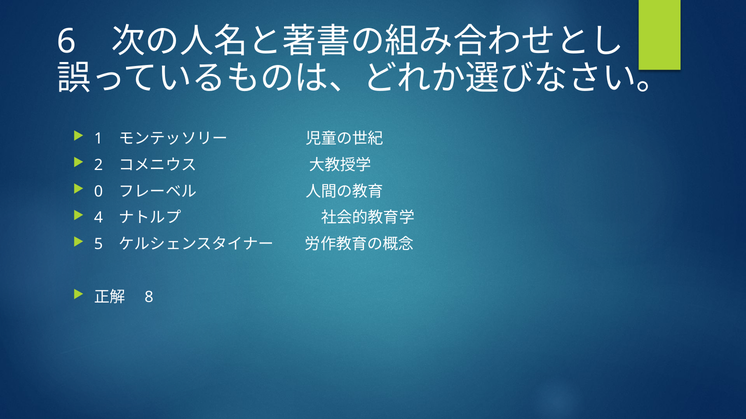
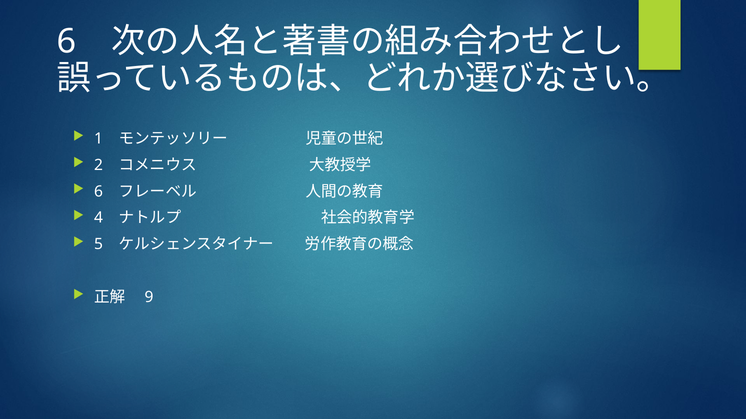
0 at (99, 192): 0 -> 6
8: 8 -> 9
